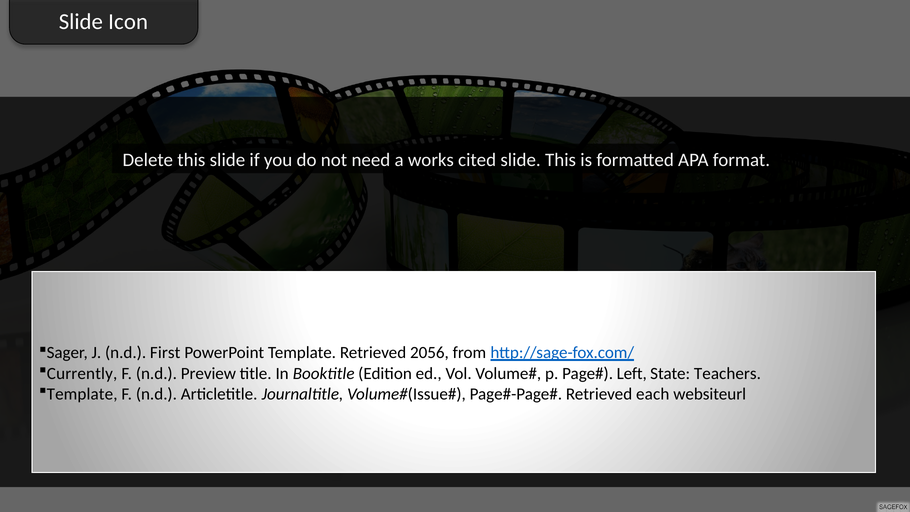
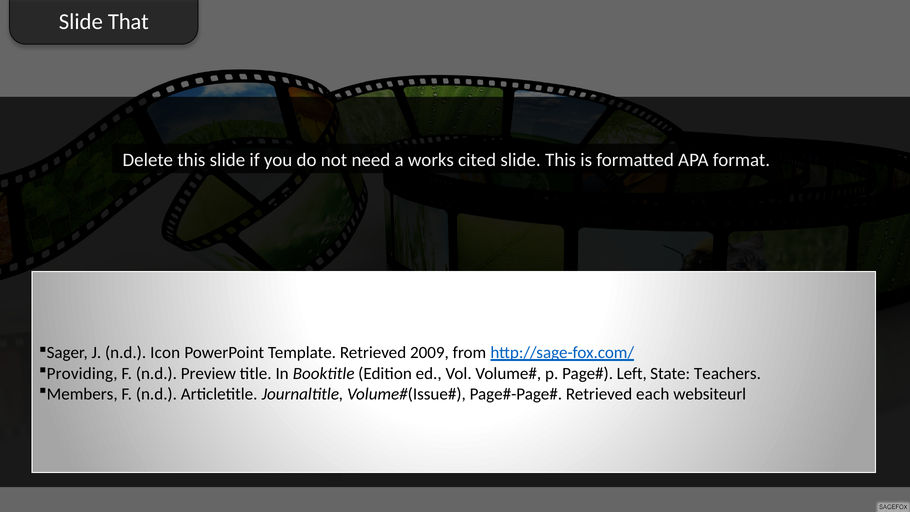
Icon: Icon -> That
First: First -> Icon
2056: 2056 -> 2009
Currently: Currently -> Providing
Template at (82, 394): Template -> Members
